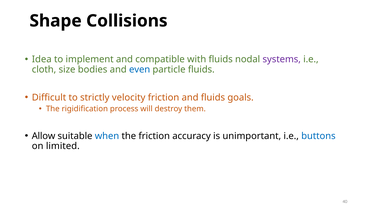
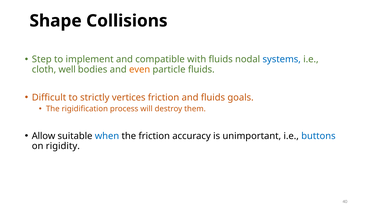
Idea: Idea -> Step
systems colour: purple -> blue
size: size -> well
even colour: blue -> orange
velocity: velocity -> vertices
limited: limited -> rigidity
